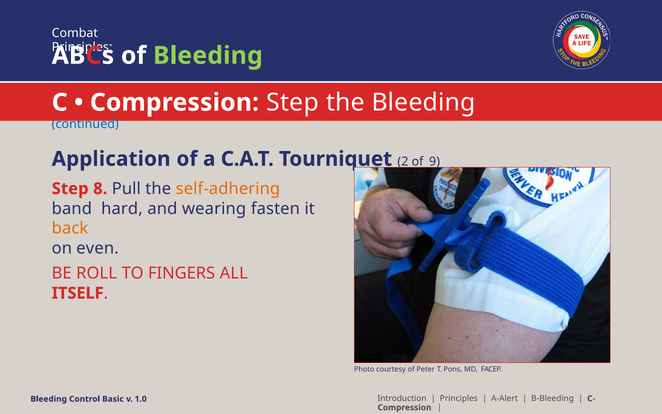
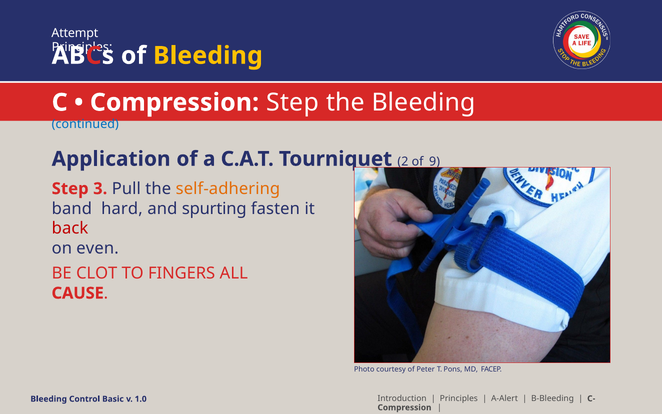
Combat: Combat -> Attempt
Bleeding at (208, 56) colour: light green -> yellow
8: 8 -> 3
wearing: wearing -> spurting
back colour: orange -> red
ROLL: ROLL -> CLOT
ITSELF: ITSELF -> CAUSE
